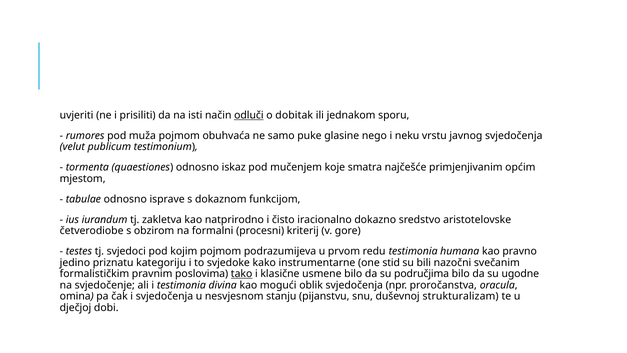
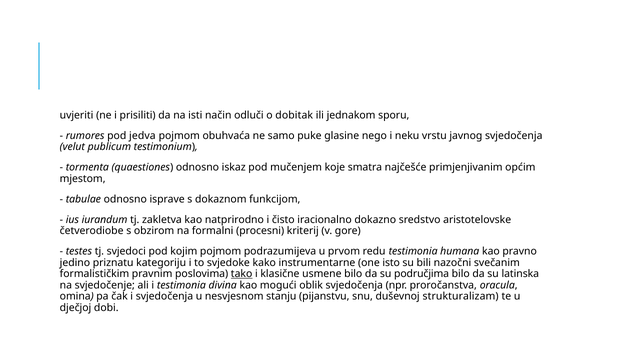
odluči underline: present -> none
muža: muža -> jedva
stid: stid -> isto
ugodne: ugodne -> latinska
